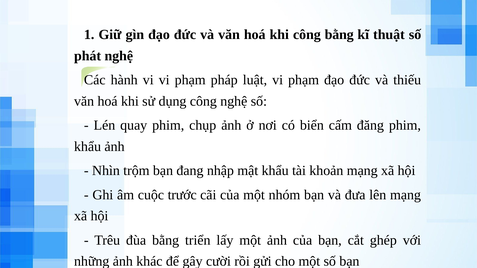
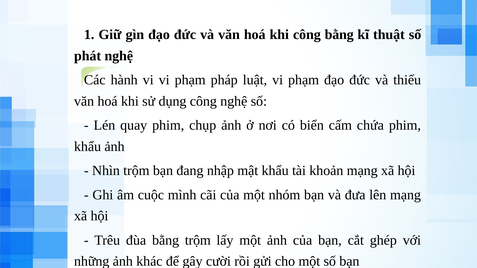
đăng: đăng -> chứa
trước: trước -> mình
bằng triển: triển -> trộm
